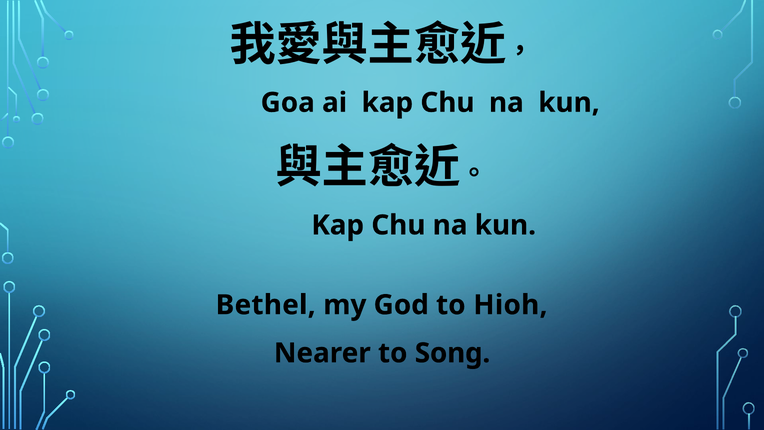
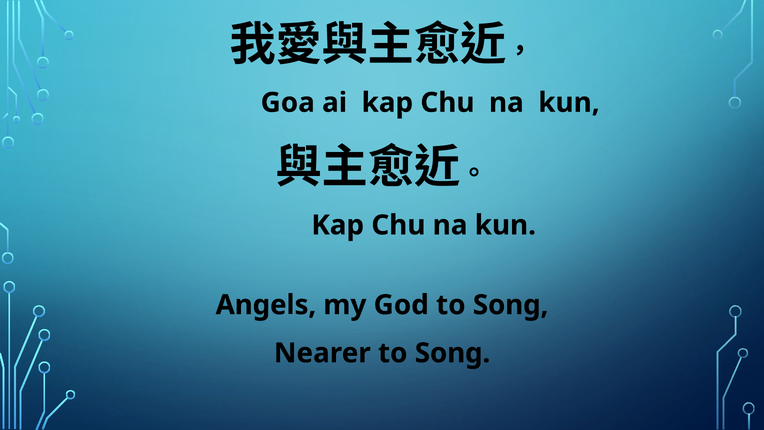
Bethel: Bethel -> Angels
God to Hioh: Hioh -> Song
